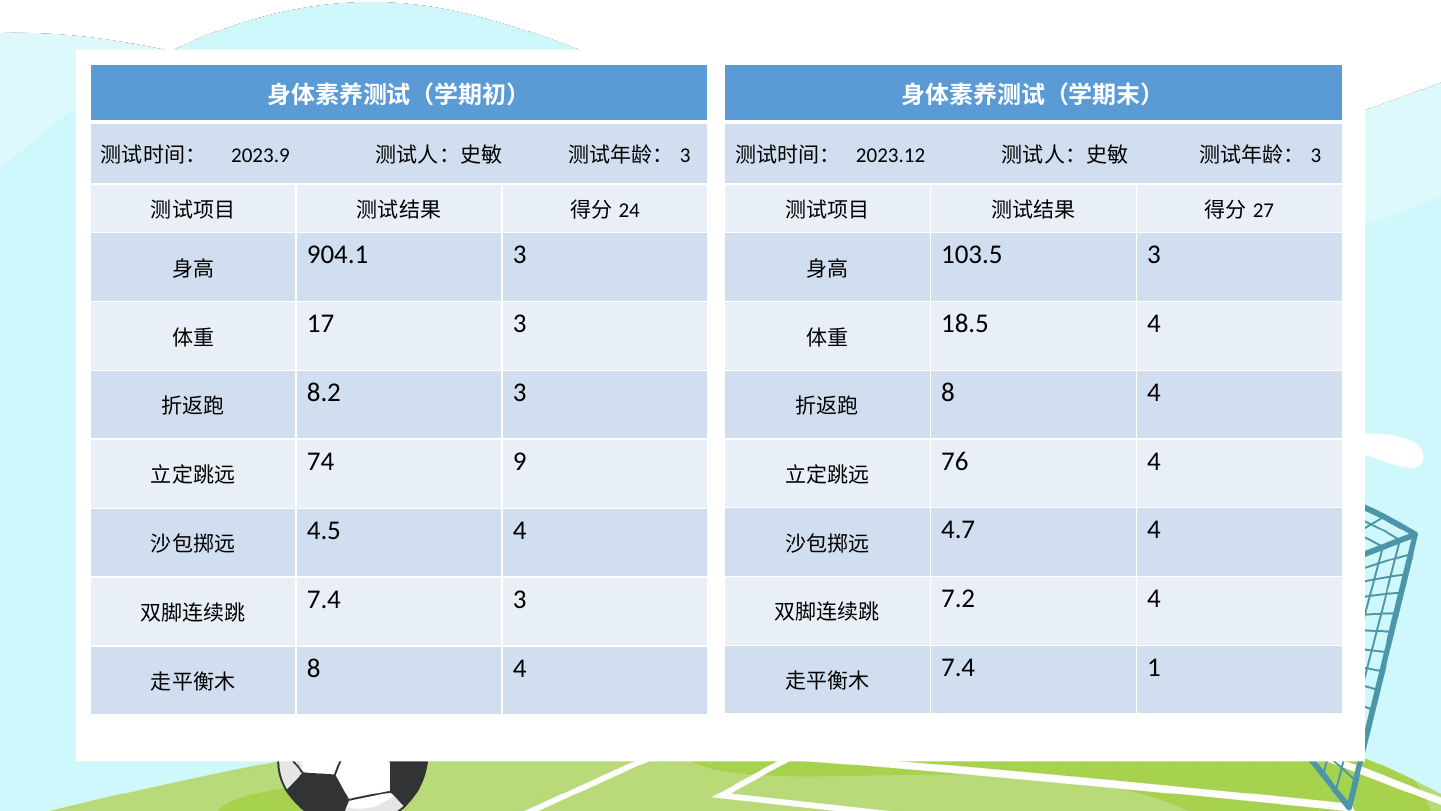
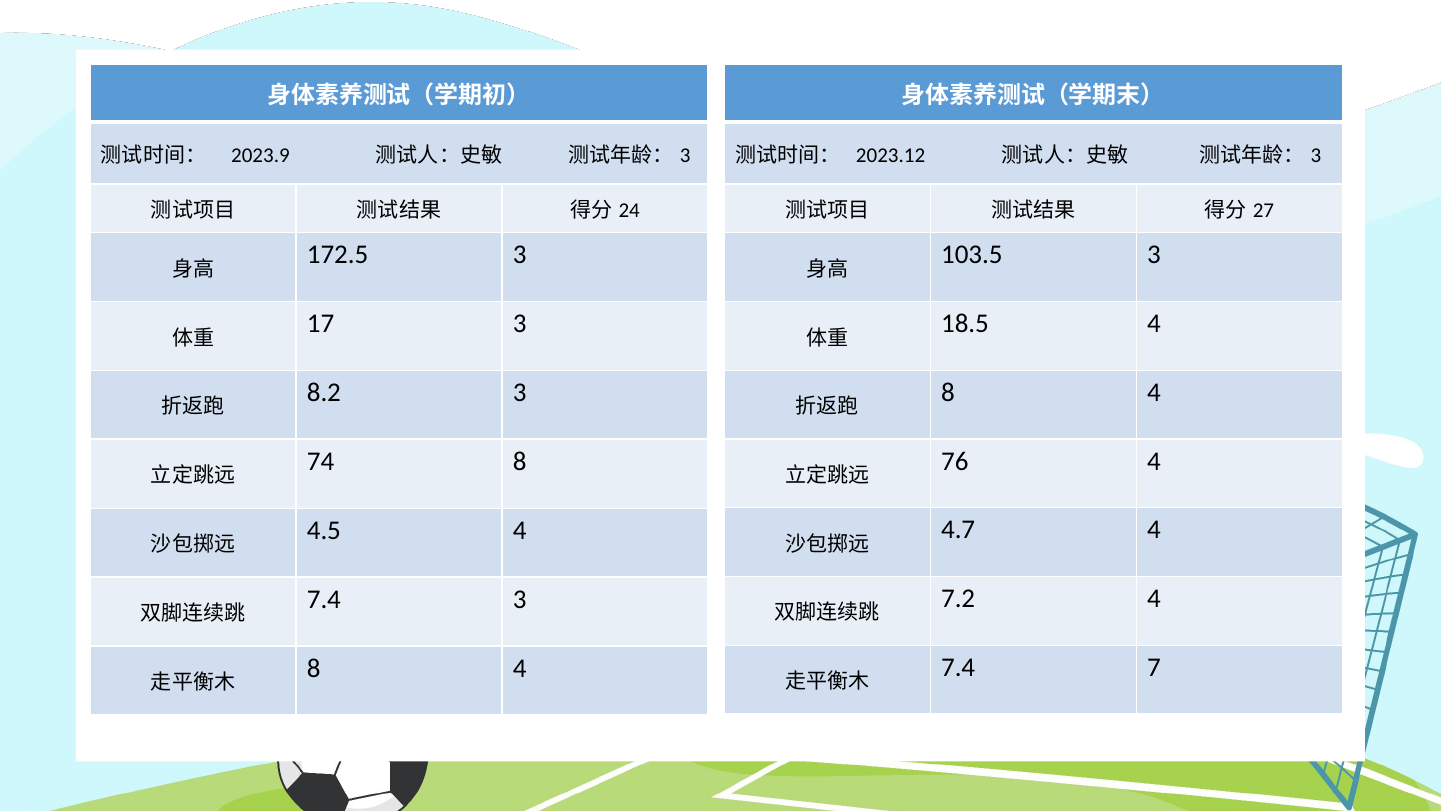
904.1: 904.1 -> 172.5
74 9: 9 -> 8
1: 1 -> 7
